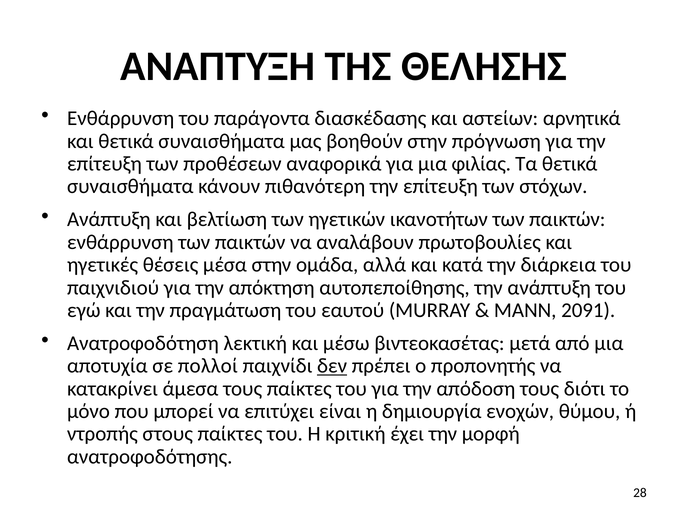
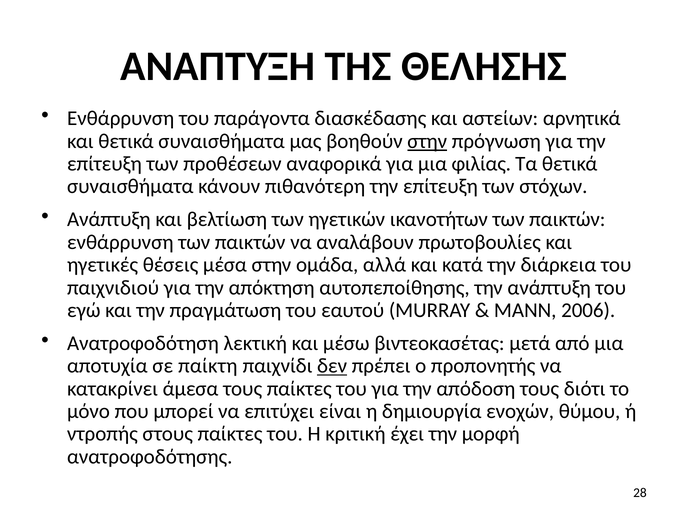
στην at (427, 141) underline: none -> present
2091: 2091 -> 2006
πολλοί: πολλοί -> παίκτη
